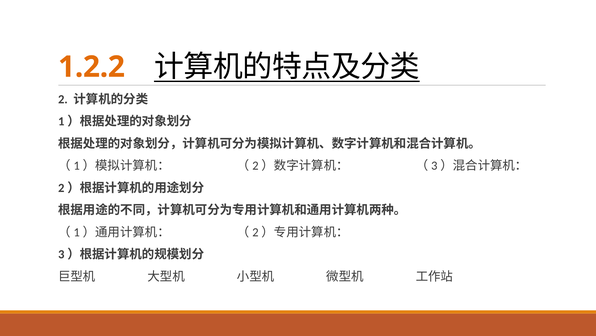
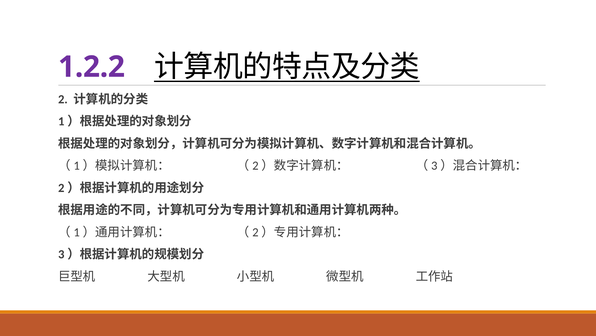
1.2.2 colour: orange -> purple
